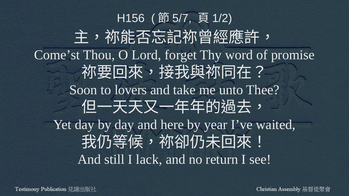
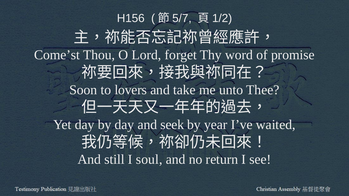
here: here -> seek
lack: lack -> soul
